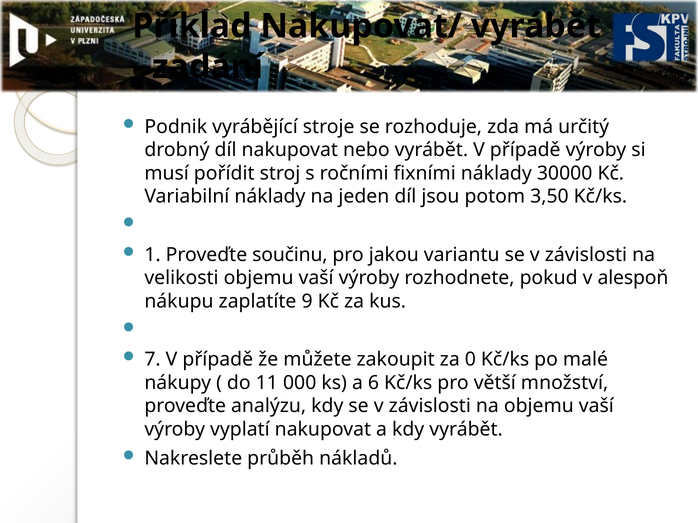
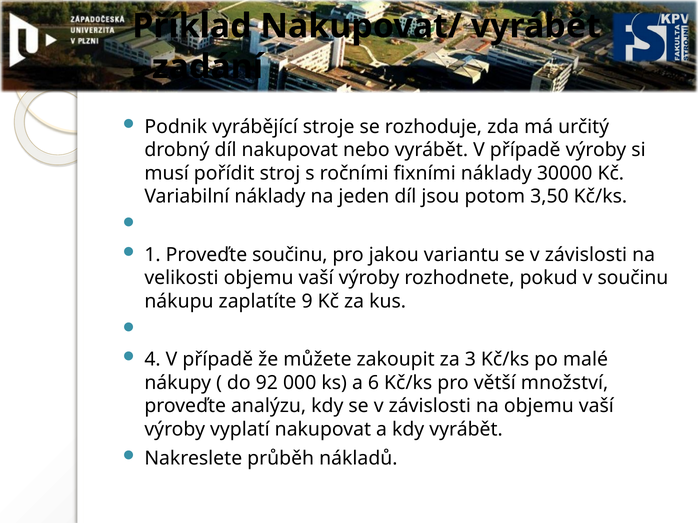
v alespoň: alespoň -> součinu
7: 7 -> 4
0: 0 -> 3
11: 11 -> 92
